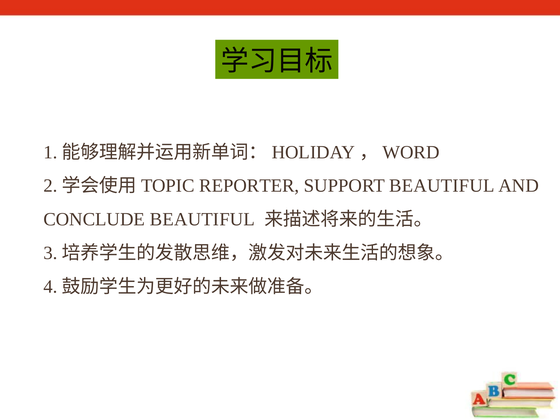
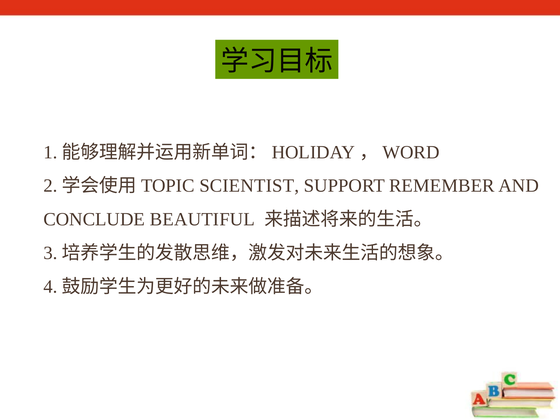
REPORTER: REPORTER -> SCIENTIST
SUPPORT BEAUTIFUL: BEAUTIFUL -> REMEMBER
